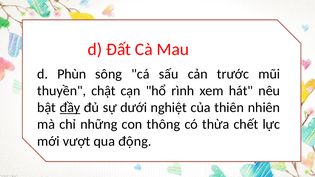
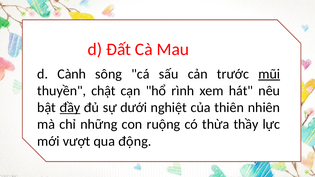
Phùn: Phùn -> Cành
mũi underline: none -> present
thông: thông -> ruộng
chết: chết -> thầy
